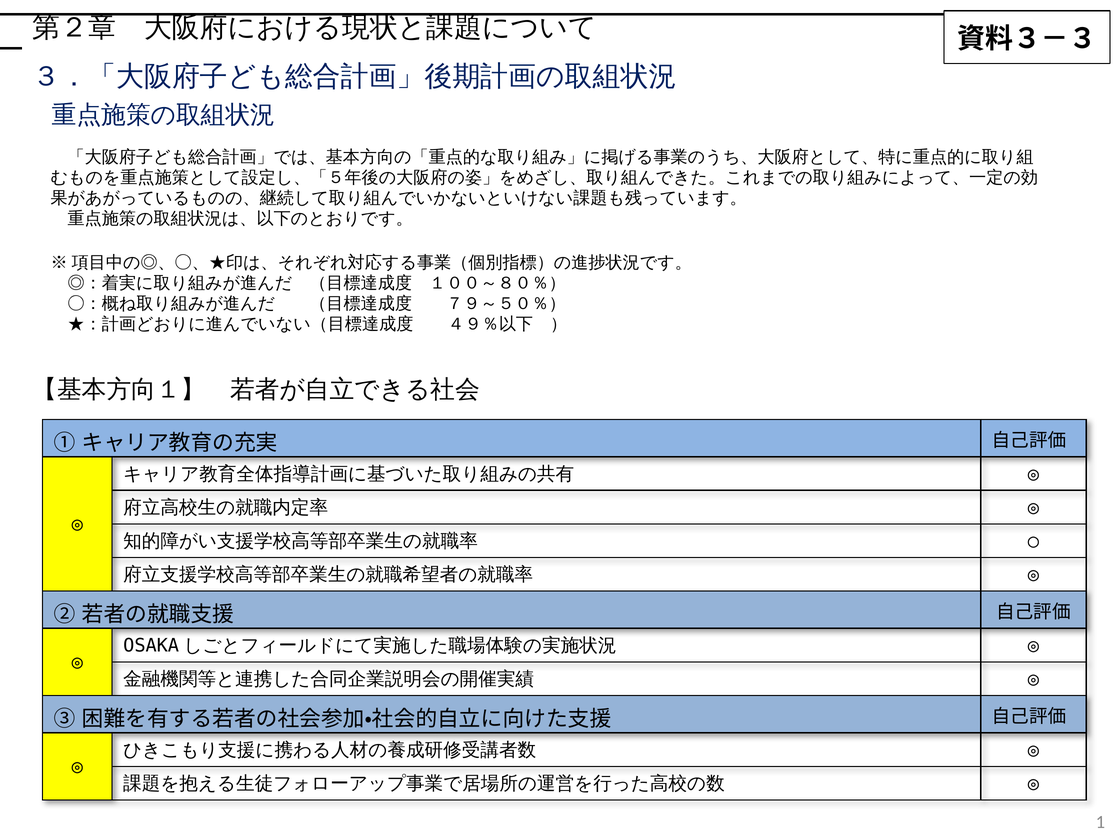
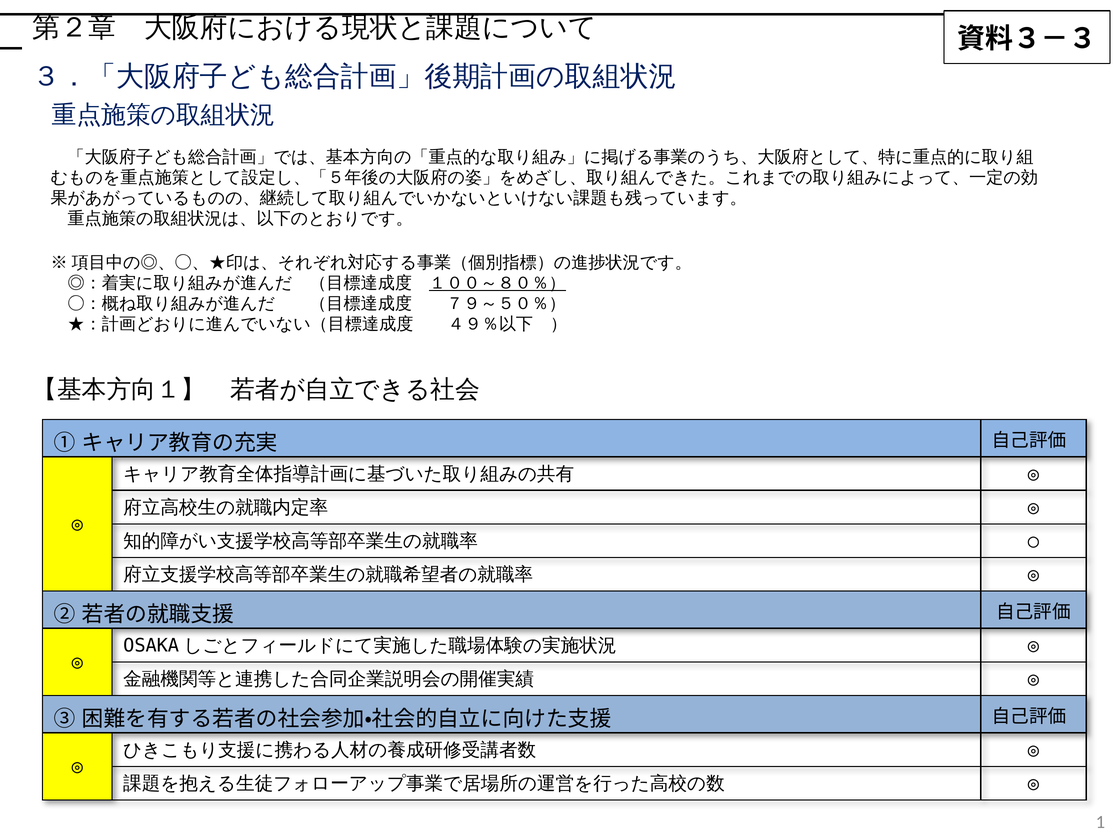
１００～８０％） underline: none -> present
